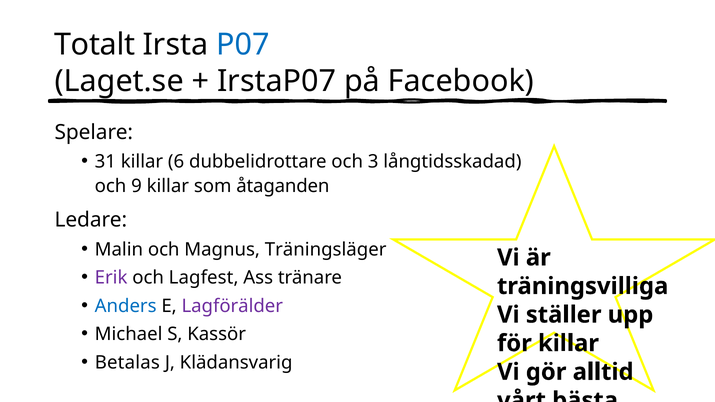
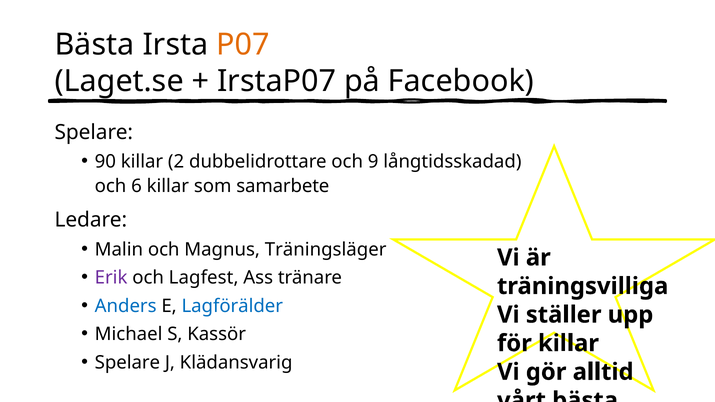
Totalt at (95, 45): Totalt -> Bästa
P07 colour: blue -> orange
31: 31 -> 90
6: 6 -> 2
3: 3 -> 9
9: 9 -> 6
åtaganden: åtaganden -> samarbete
Lagförälder colour: purple -> blue
Betalas at (127, 363): Betalas -> Spelare
